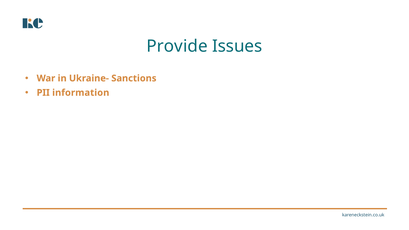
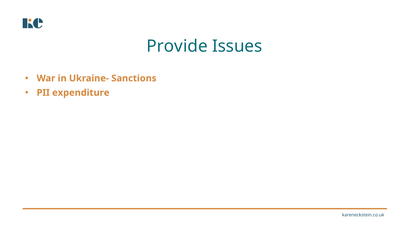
information: information -> expenditure
